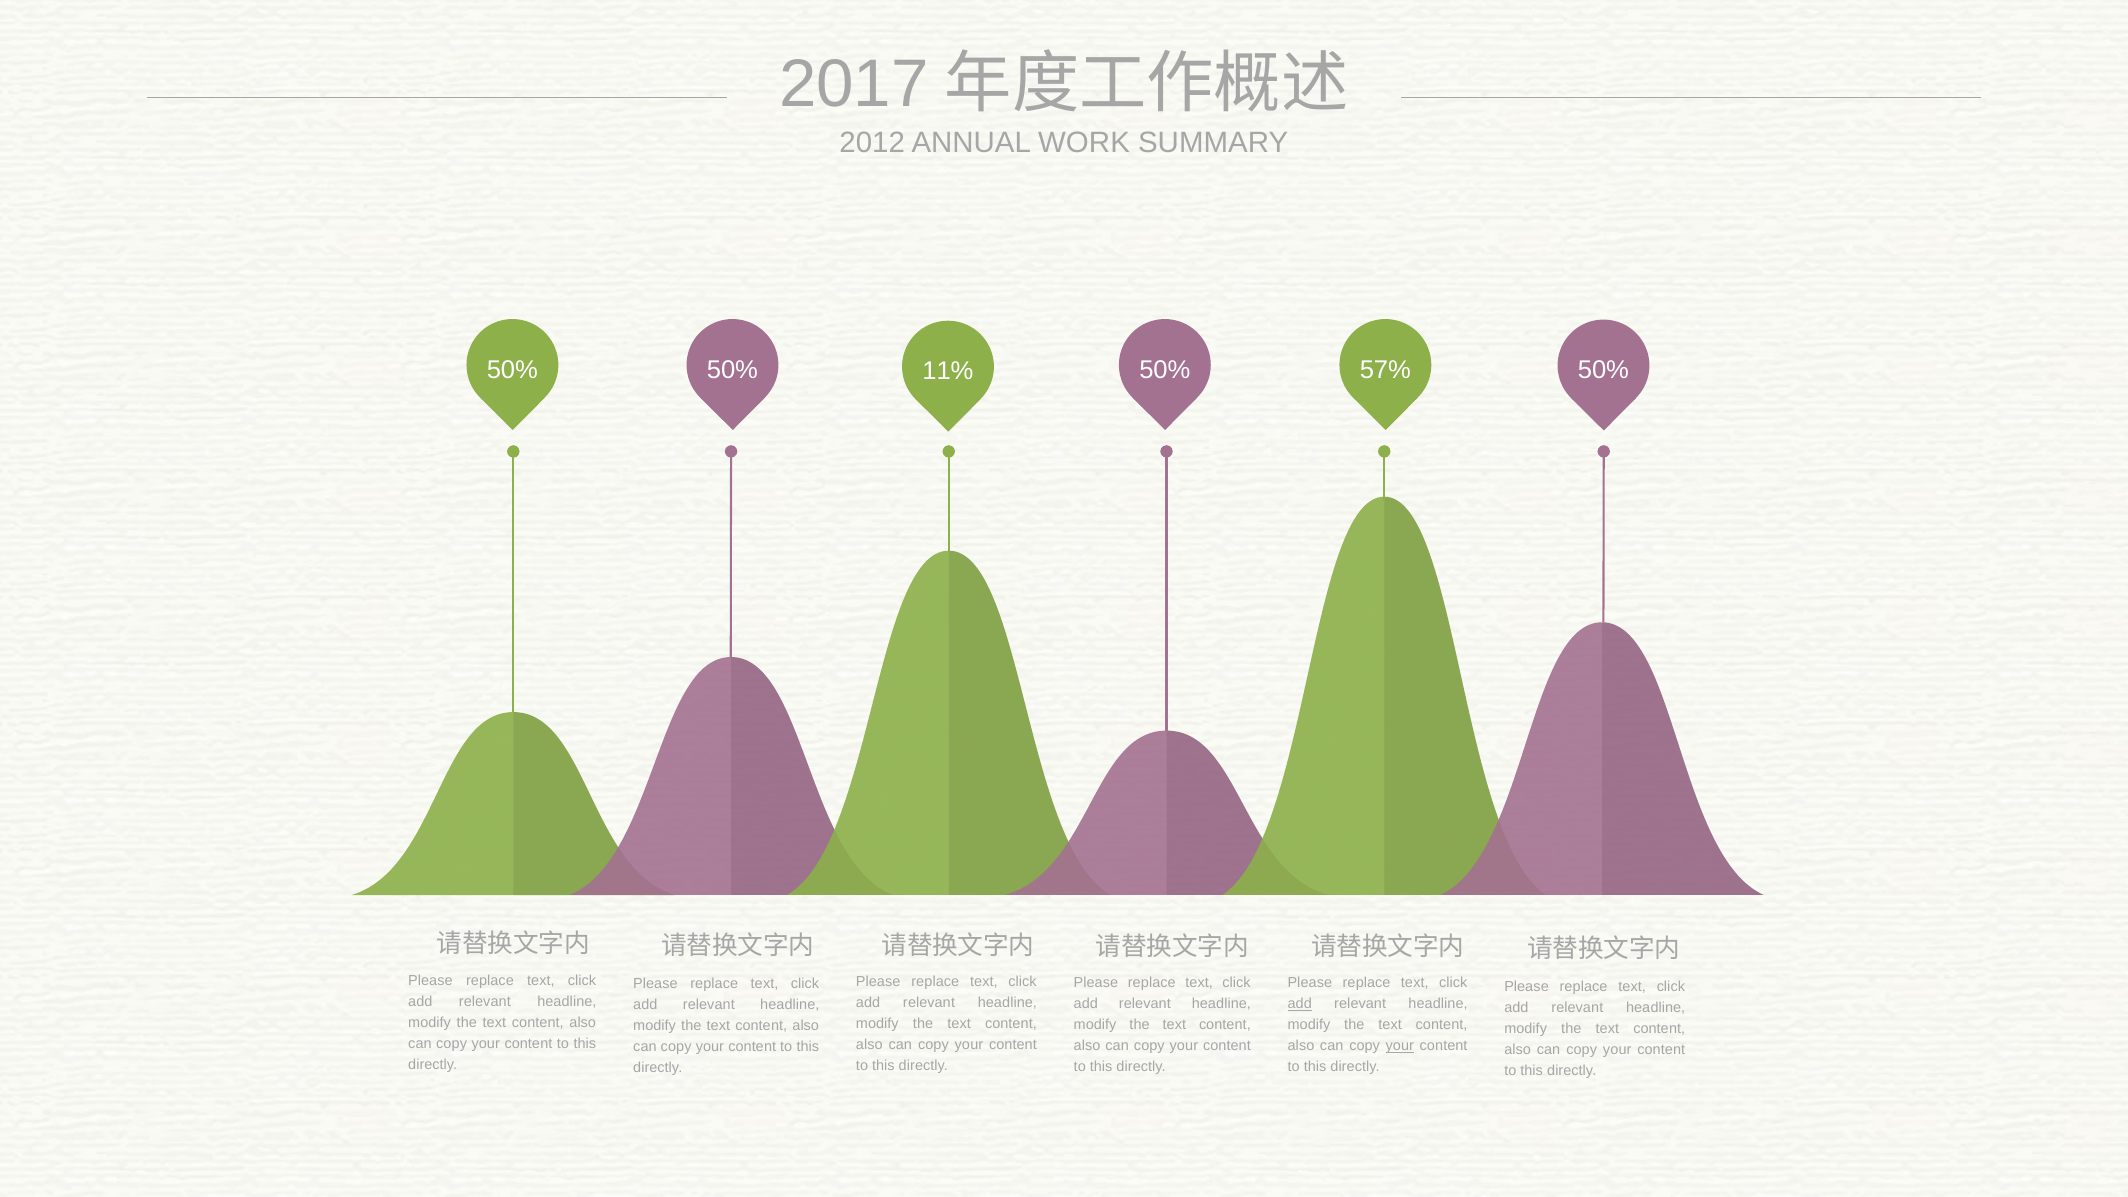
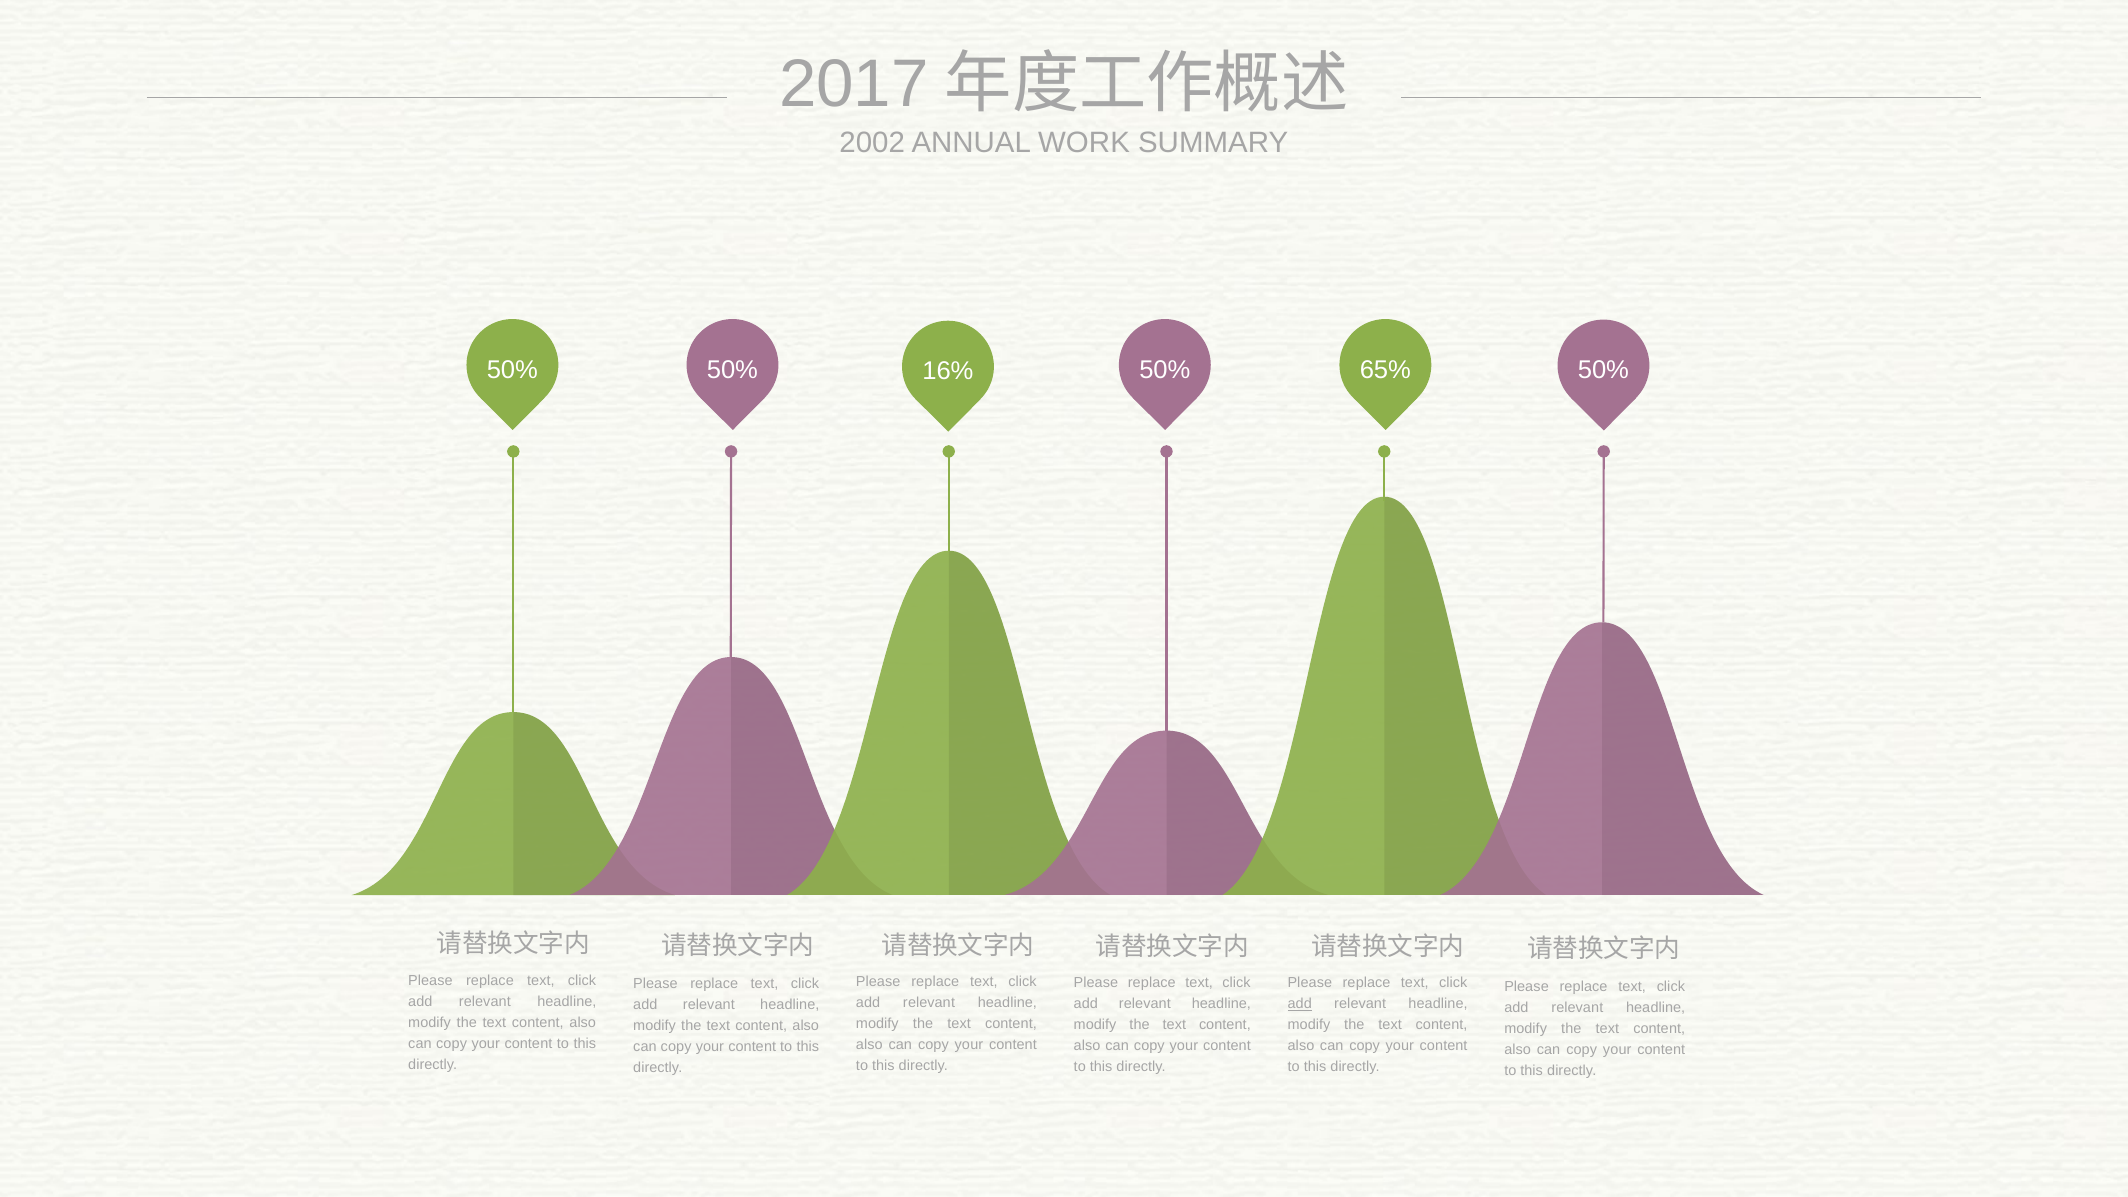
2012: 2012 -> 2002
11%: 11% -> 16%
57%: 57% -> 65%
your at (1400, 1046) underline: present -> none
